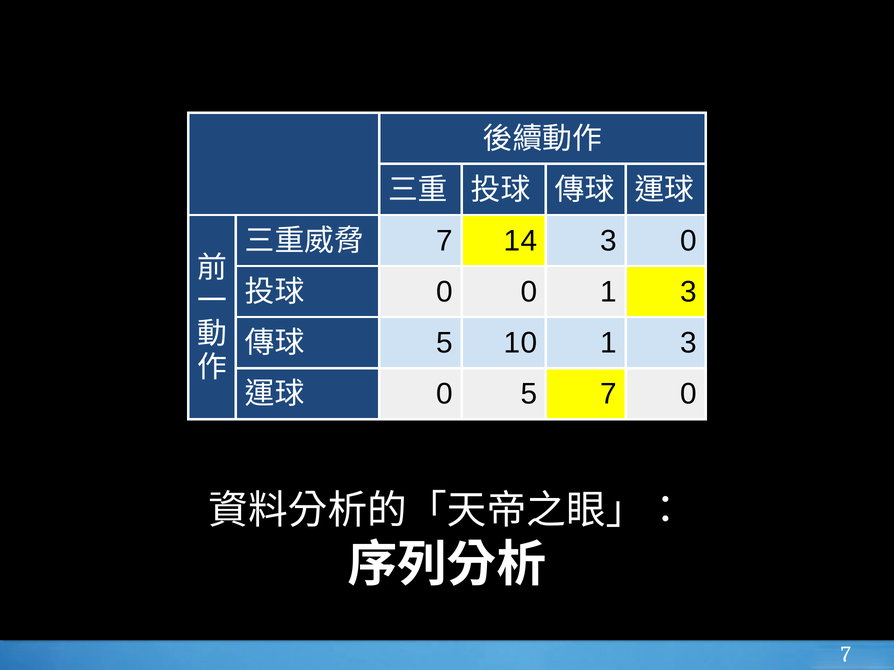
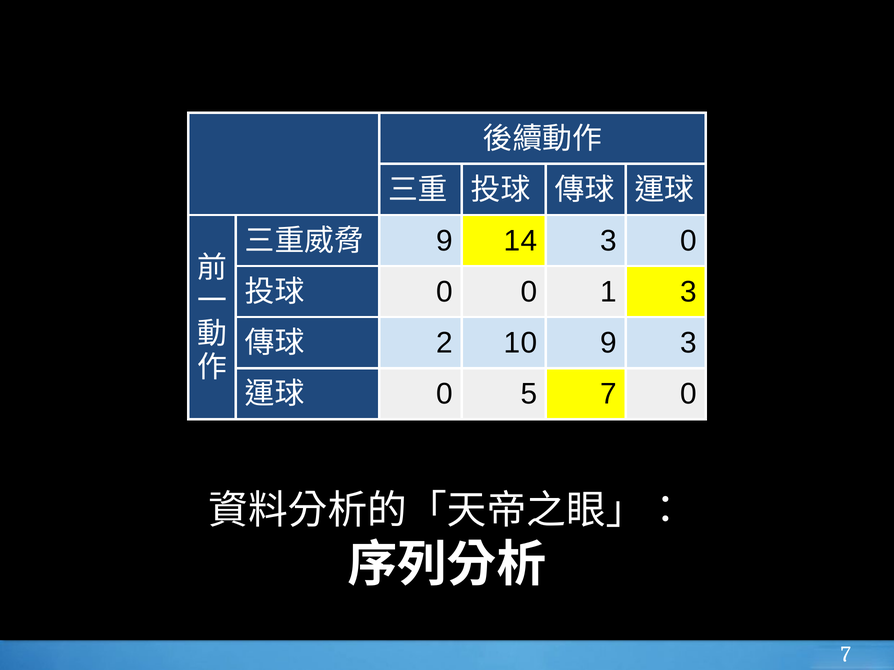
7 at (445, 241): 7 -> 9
5 at (445, 343): 5 -> 2
10 1: 1 -> 9
